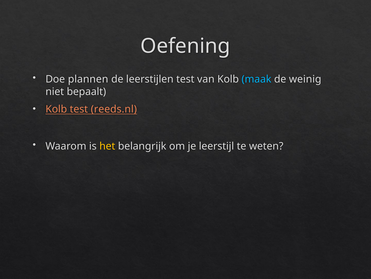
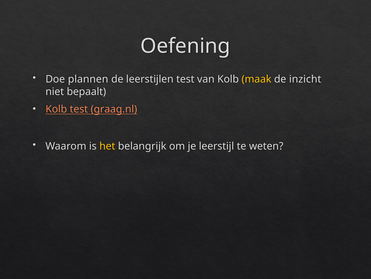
maak colour: light blue -> yellow
weinig: weinig -> inzicht
reeds.nl: reeds.nl -> graag.nl
